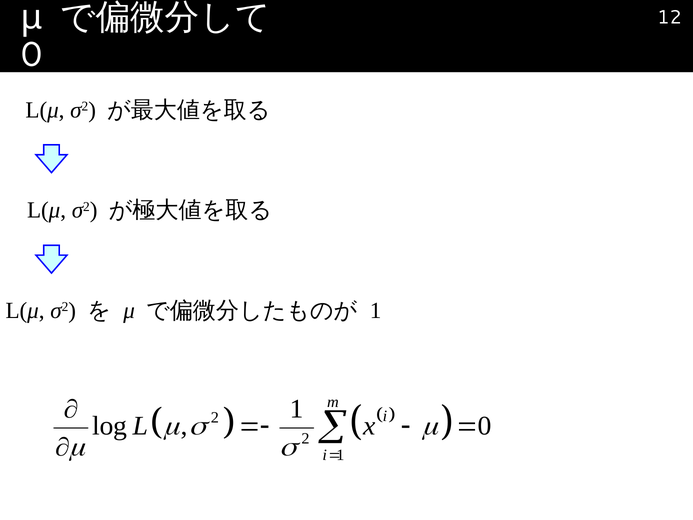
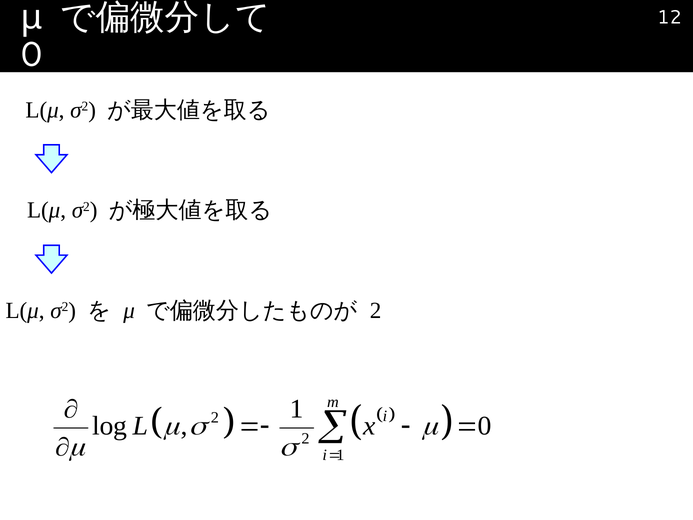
1 at (376, 311): 1 -> 2
